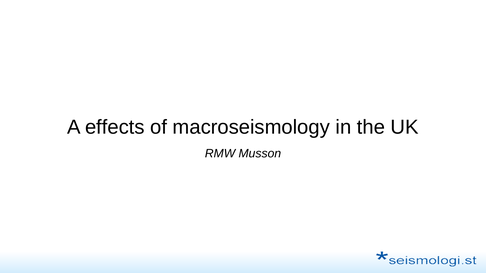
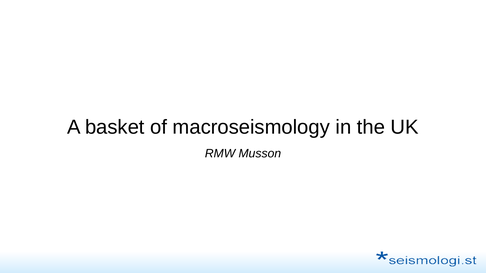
effects: effects -> basket
